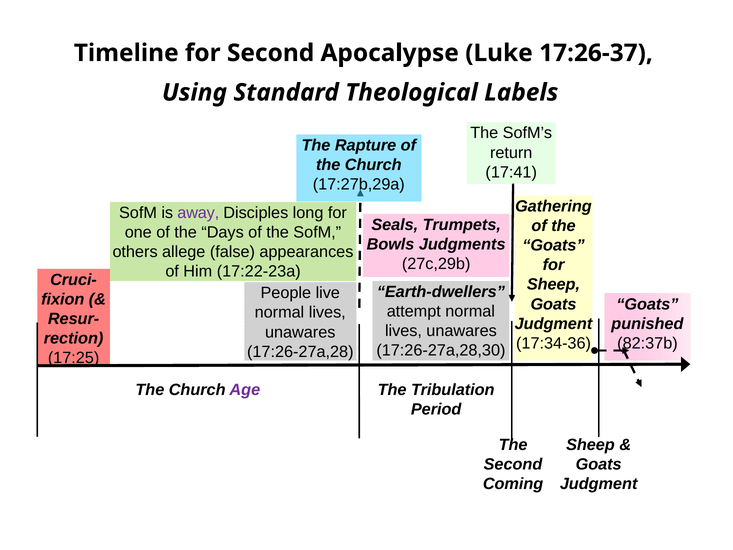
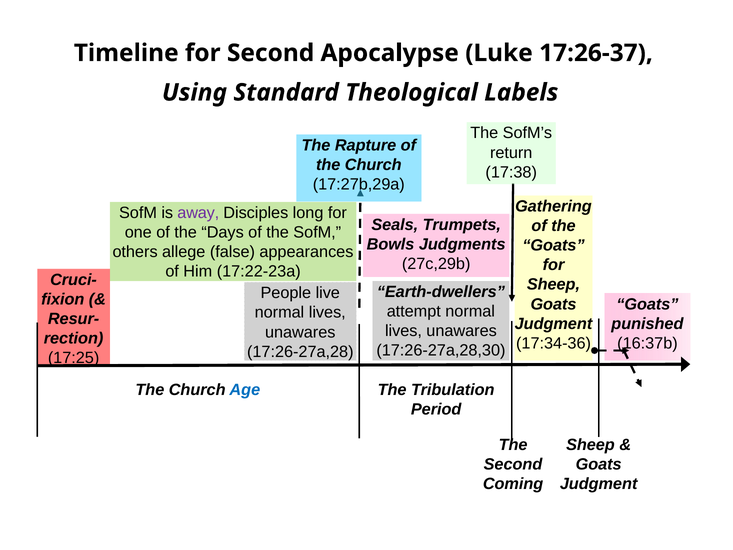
17:41: 17:41 -> 17:38
82:37b: 82:37b -> 16:37b
Age colour: purple -> blue
